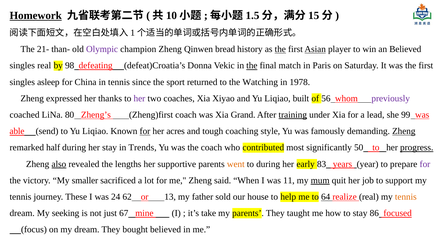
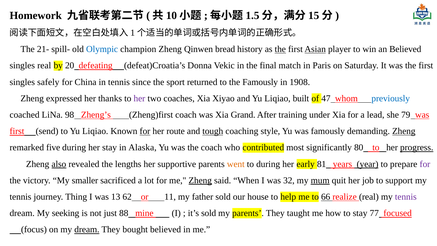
Homework underline: present -> none
than-: than- -> spill-
Olympic colour: purple -> blue
98: 98 -> 20
the at (252, 66) underline: present -> none
asleep: asleep -> safely
the Watching: Watching -> Famously
1978: 1978 -> 1908
56: 56 -> 47
previously colour: purple -> blue
80: 80 -> 98
training underline: present -> none
99: 99 -> 79
able at (17, 131): able -> first
acres: acres -> route
tough underline: none -> present
half: half -> five
Trends: Trends -> Alaska
50: 50 -> 80
83: 83 -> 81
year underline: none -> present
Zheng at (200, 180) underline: none -> present
11: 11 -> 32
These: These -> Thing
24: 24 -> 13
13: 13 -> 11
64: 64 -> 66
tennis at (406, 197) colour: orange -> purple
67: 67 -> 88
it’s take: take -> sold
86: 86 -> 77
dream at (87, 229) underline: none -> present
